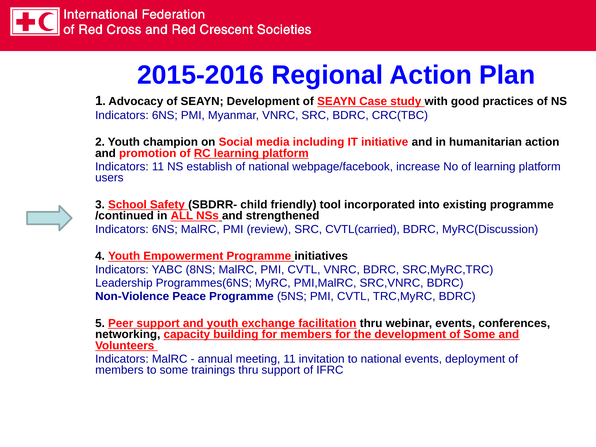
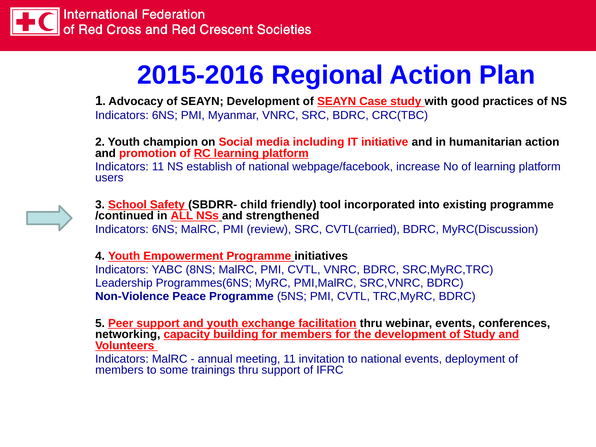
of Some: Some -> Study
